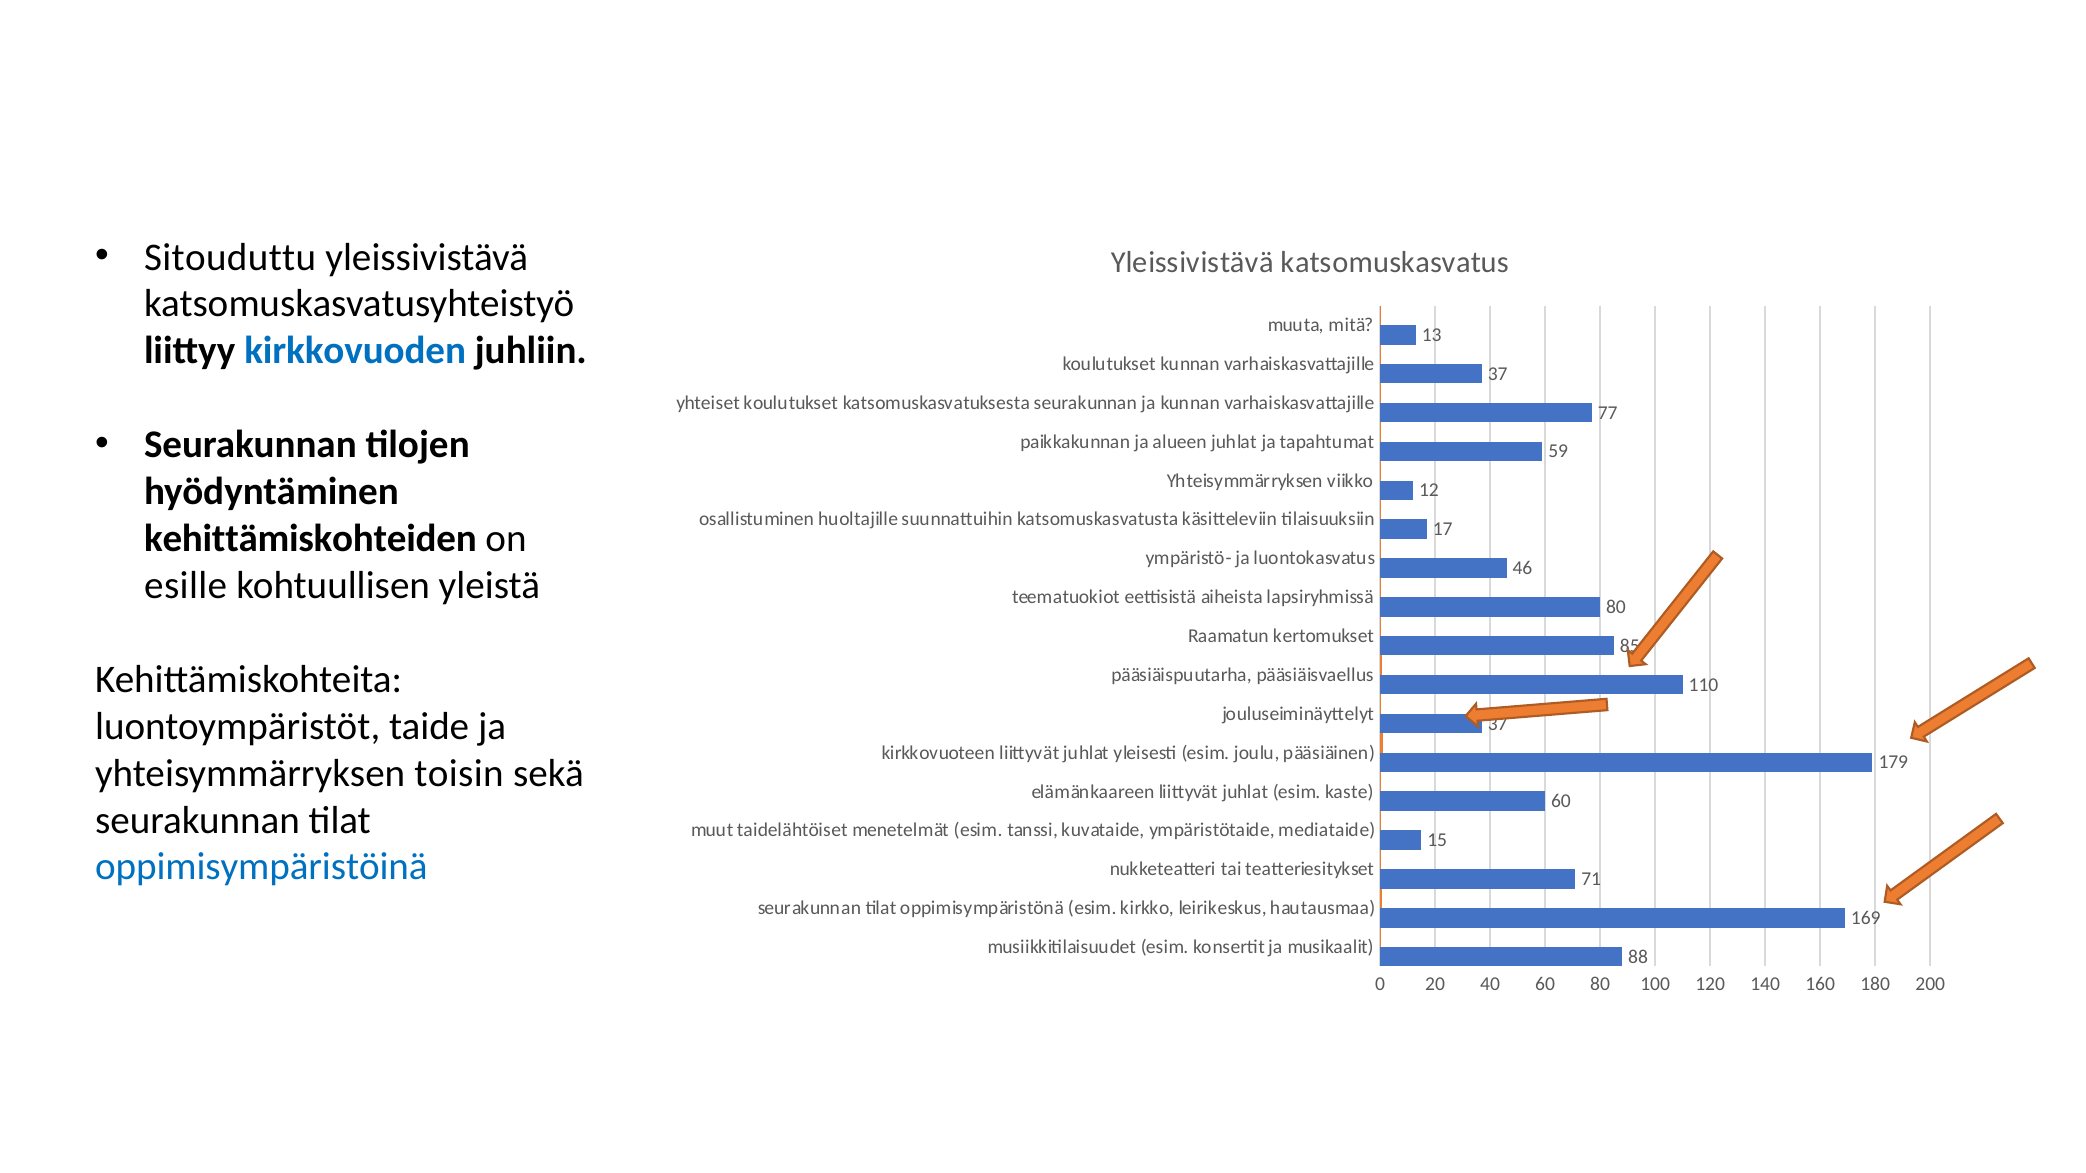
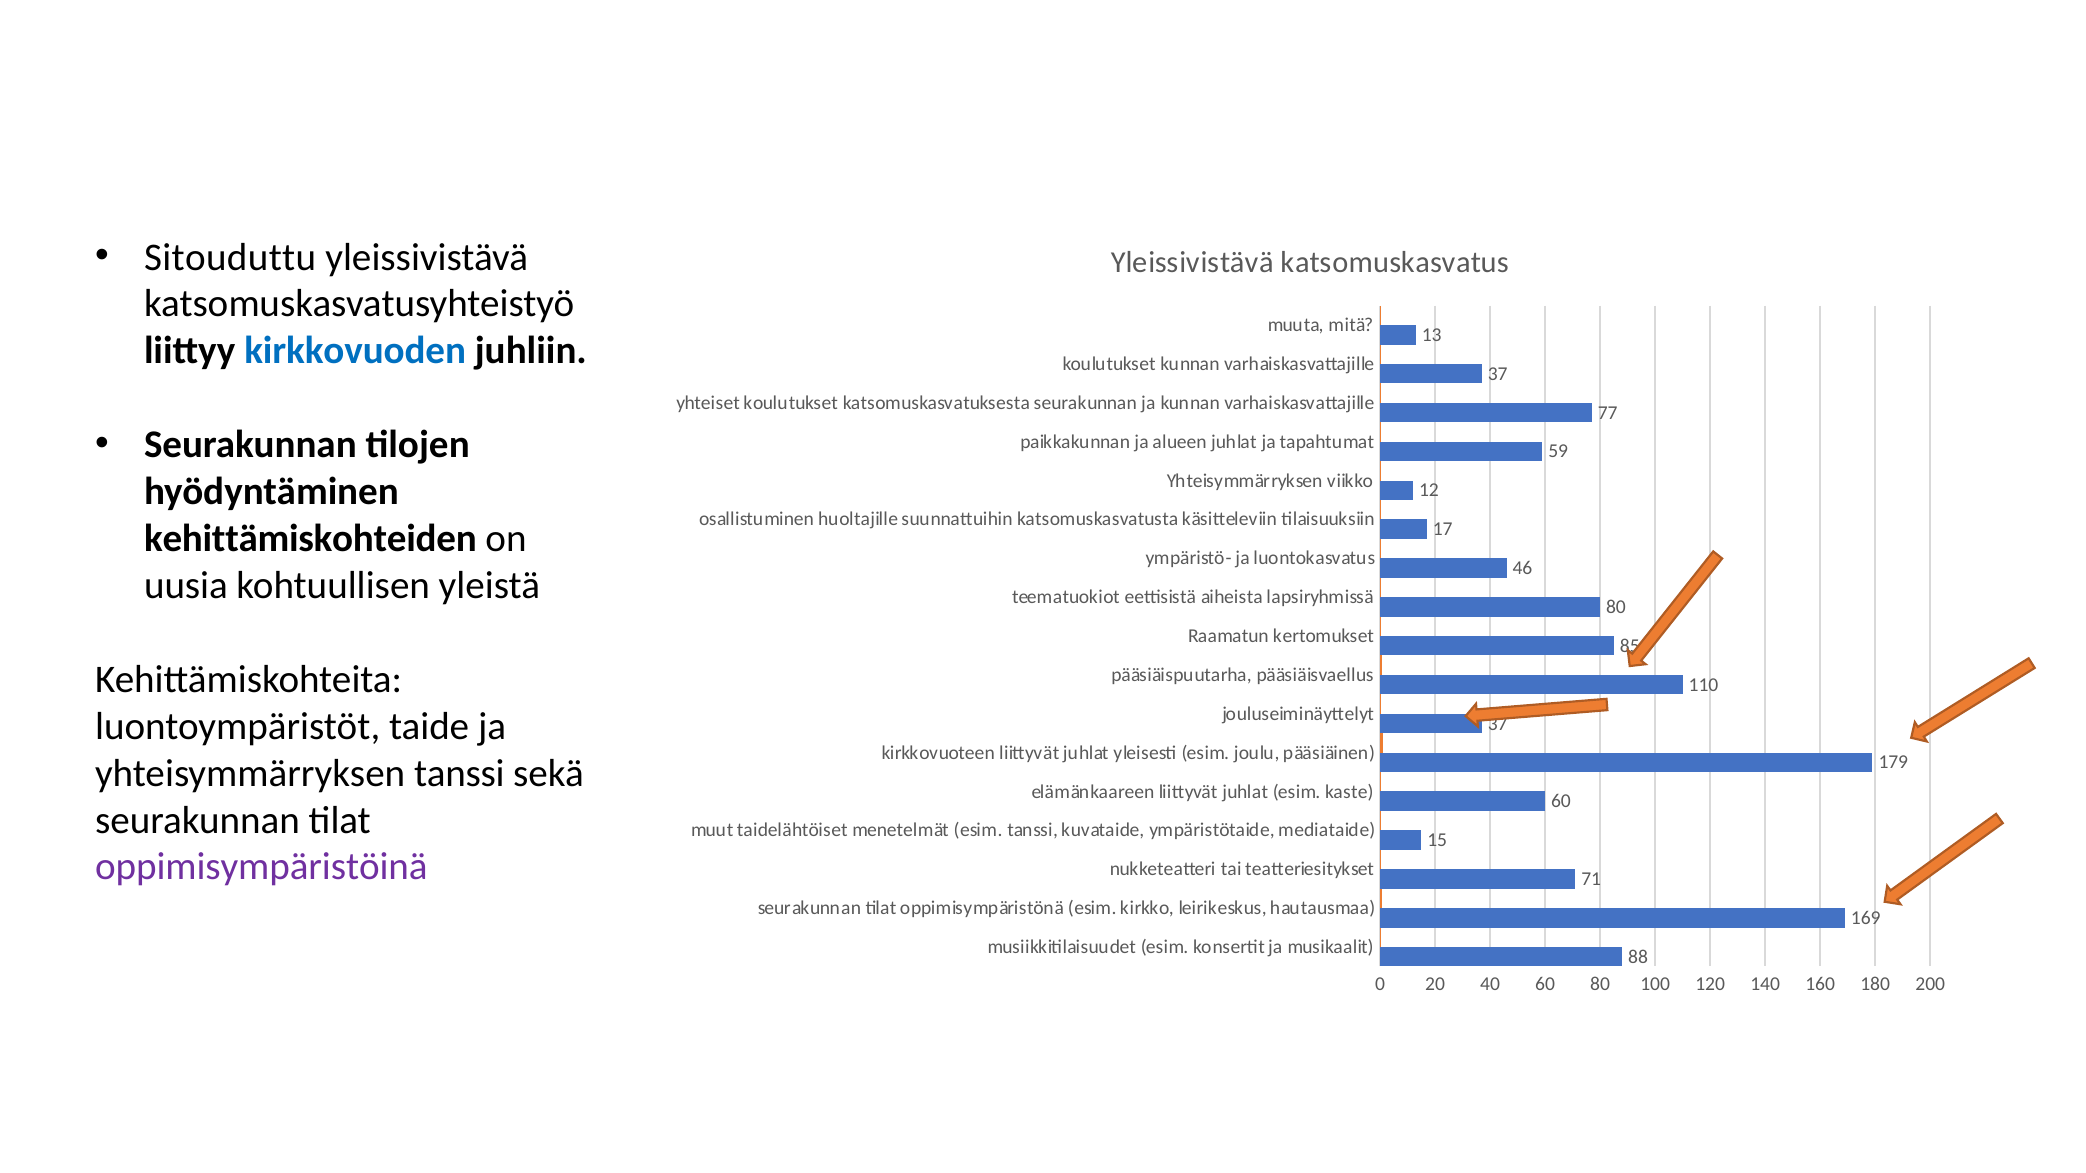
esille: esille -> uusia
yhteisymmärryksen toisin: toisin -> tanssi
oppimisympäristöinä colour: blue -> purple
